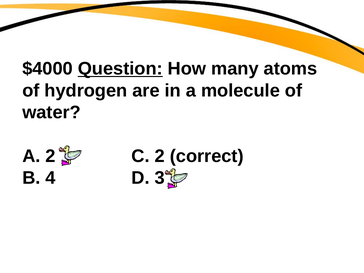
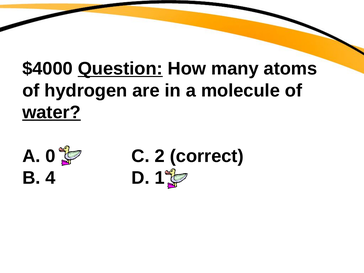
water underline: none -> present
A 2: 2 -> 0
3: 3 -> 1
